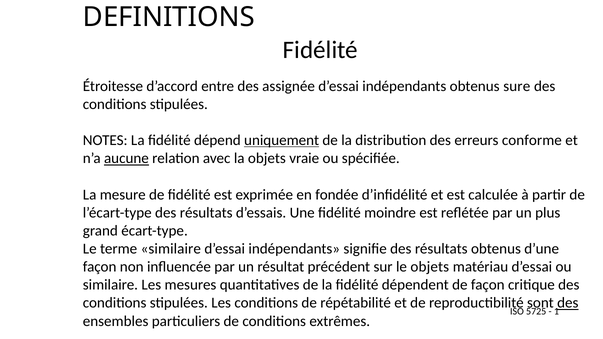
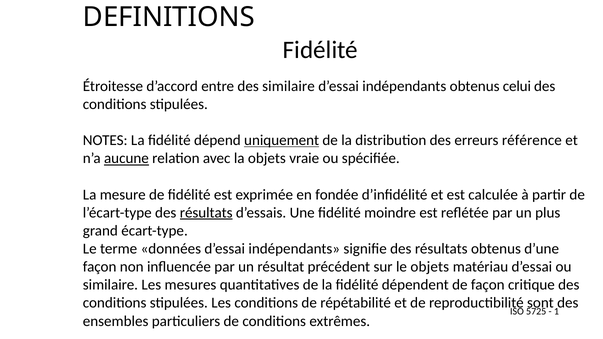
des assignée: assignée -> similaire
sure: sure -> celui
conforme: conforme -> référence
résultats at (206, 213) underline: none -> present
terme similaire: similaire -> données
des at (568, 303) underline: present -> none
